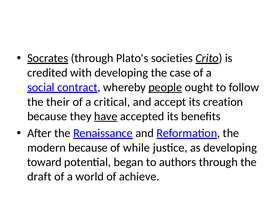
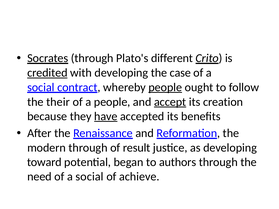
societies: societies -> different
credited underline: none -> present
a critical: critical -> people
accept underline: none -> present
modern because: because -> through
while: while -> result
draft: draft -> need
world at (90, 177): world -> social
